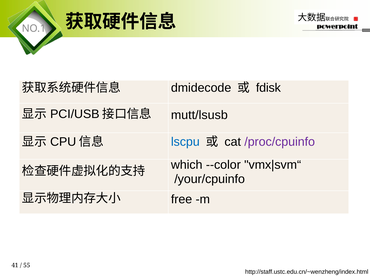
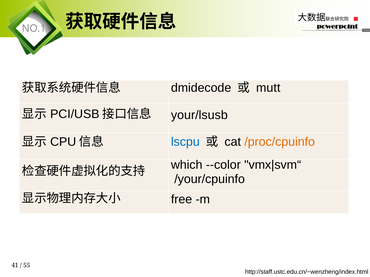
fdisk: fdisk -> mutt
mutt/lsusb: mutt/lsusb -> your/lsusb
/proc/cpuinfo colour: purple -> orange
